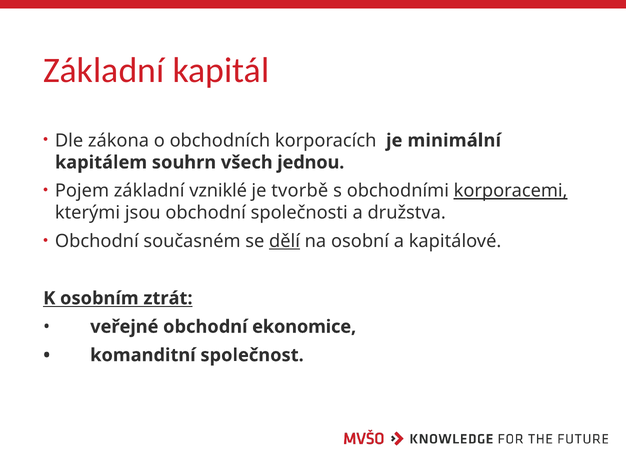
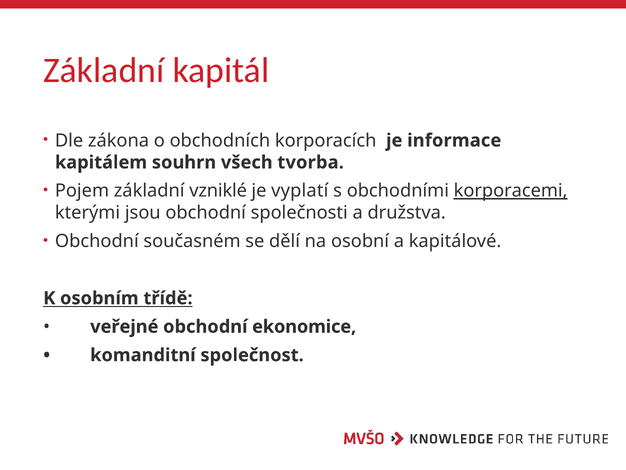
minimální: minimální -> informace
jednou: jednou -> tvorba
tvorbě: tvorbě -> vyplatí
dělí underline: present -> none
ztrát: ztrát -> třídě
